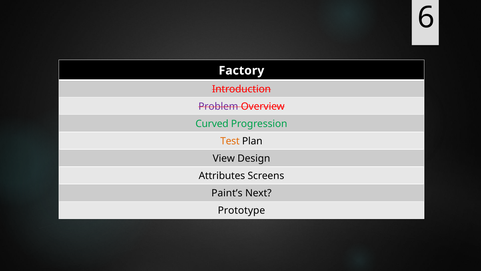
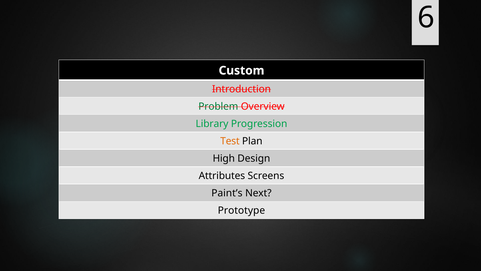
Factory: Factory -> Custom
Problem colour: purple -> green
Curved: Curved -> Library
View: View -> High
